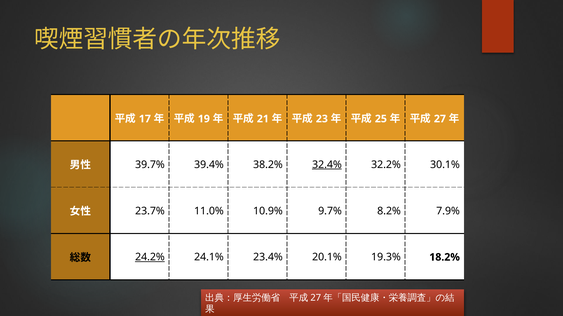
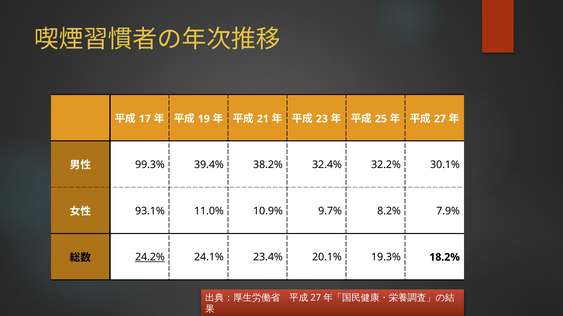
39.7%: 39.7% -> 99.3%
32.4% underline: present -> none
23.7%: 23.7% -> 93.1%
